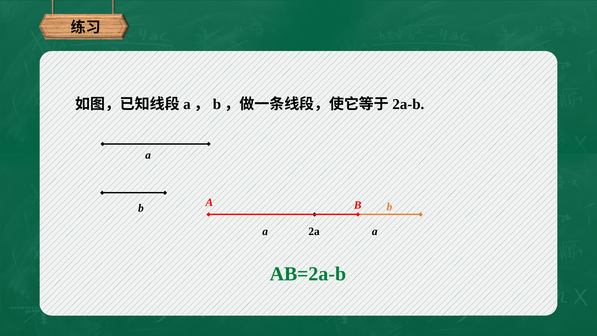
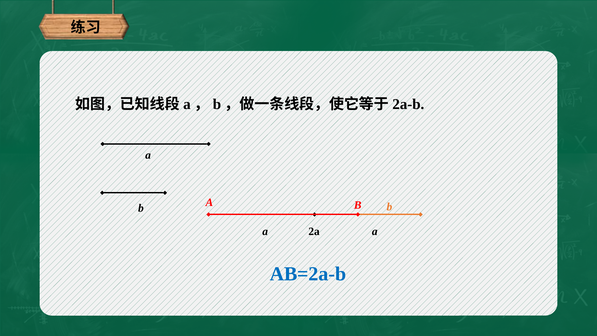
AB=2a-b colour: green -> blue
